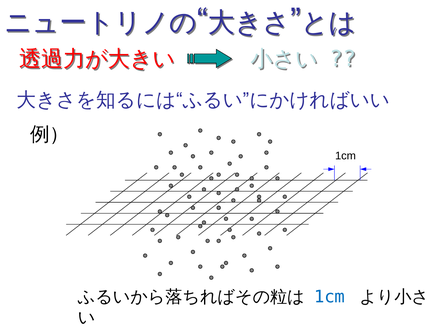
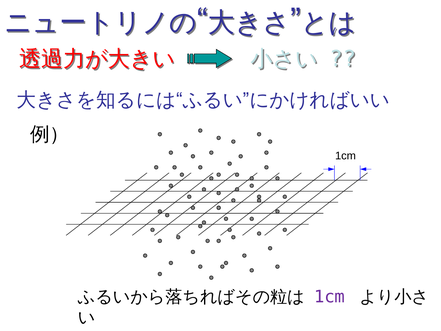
1cm at (330, 297) colour: blue -> purple
